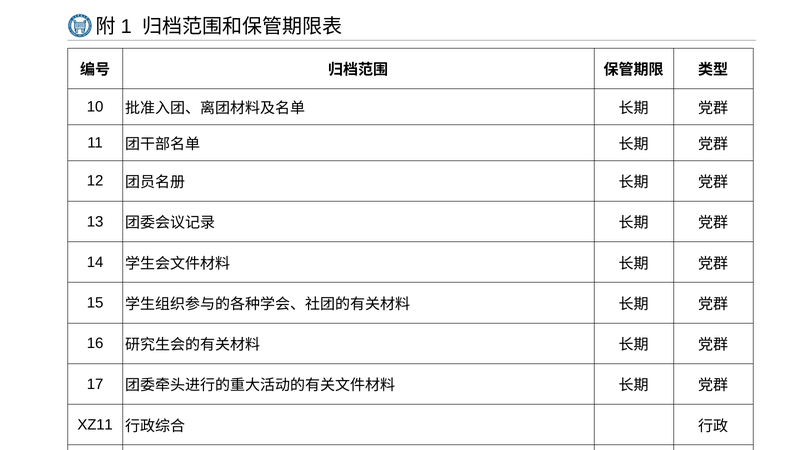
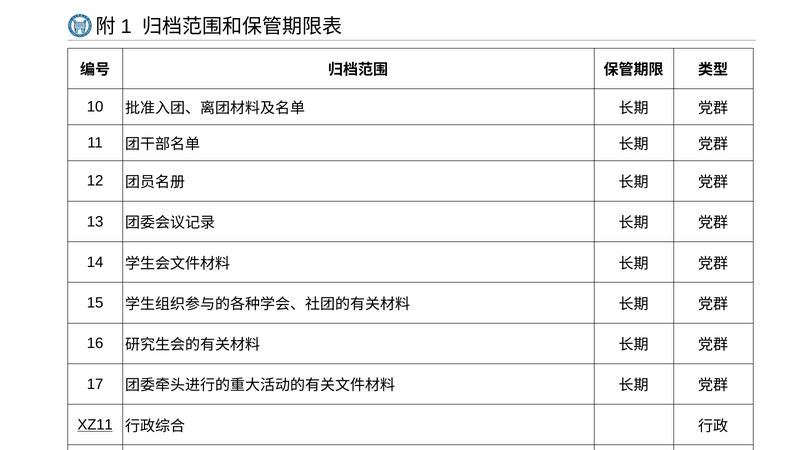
XZ11 underline: none -> present
